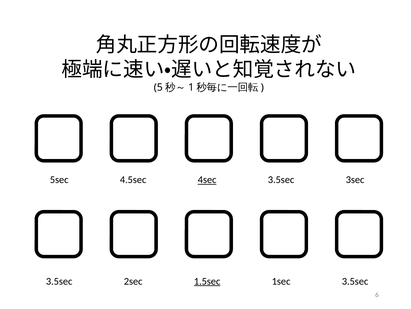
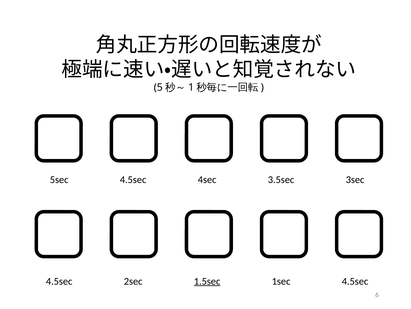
4sec underline: present -> none
3.5sec at (59, 281): 3.5sec -> 4.5sec
1sec 3.5sec: 3.5sec -> 4.5sec
